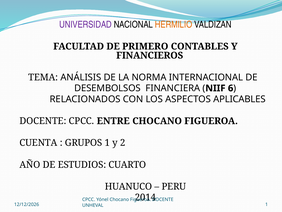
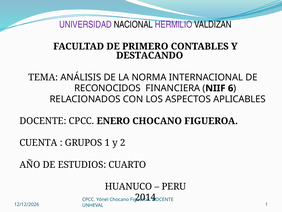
HERMILIO colour: orange -> purple
FINANCIEROS: FINANCIEROS -> DESTACANDO
DESEMBOLSOS: DESEMBOLSOS -> RECONOCIDOS
ENTRE: ENTRE -> ENERO
